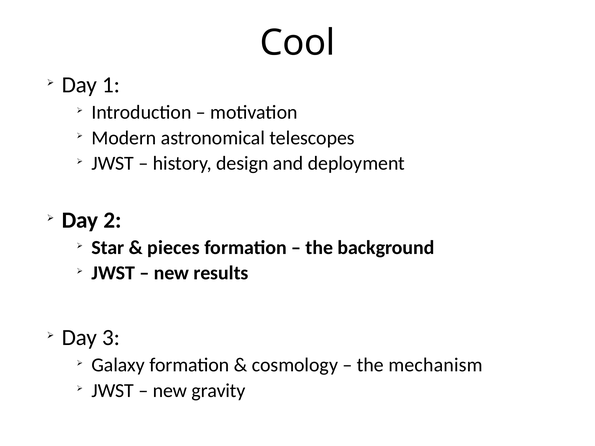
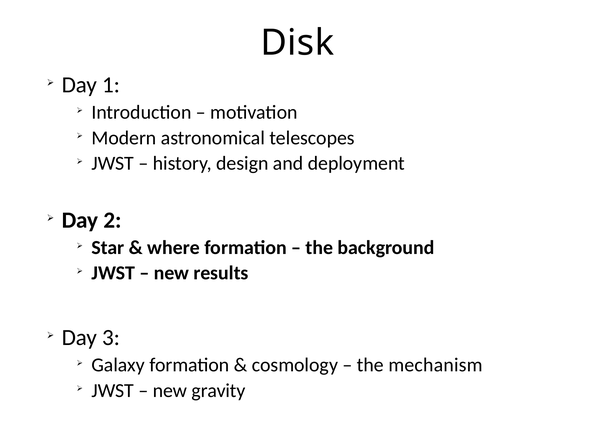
Cool: Cool -> Disk
pieces: pieces -> where
